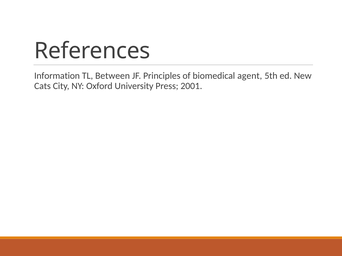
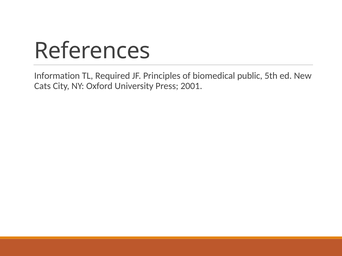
Between: Between -> Required
agent: agent -> public
